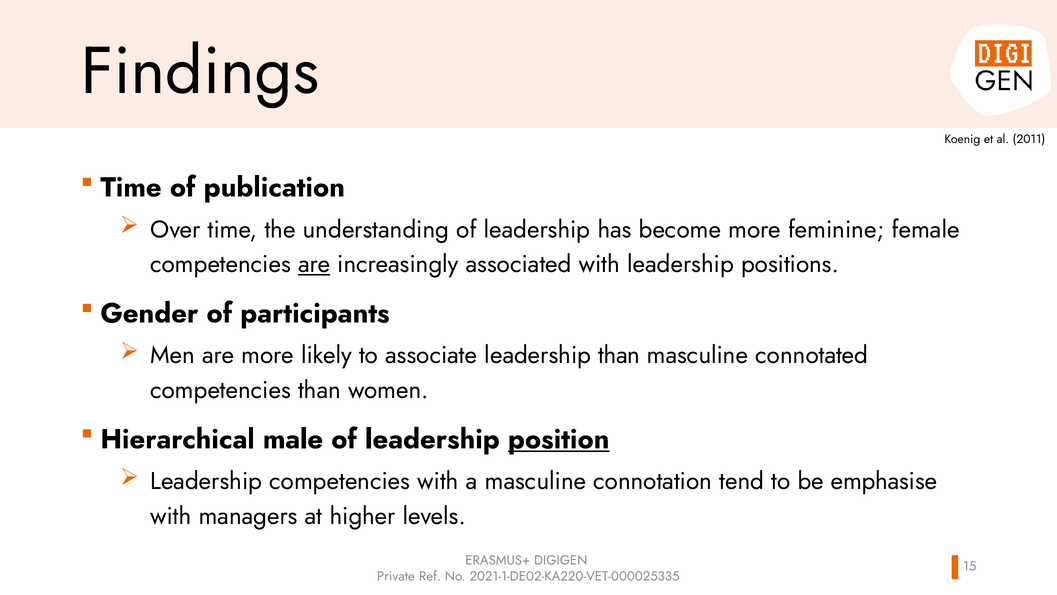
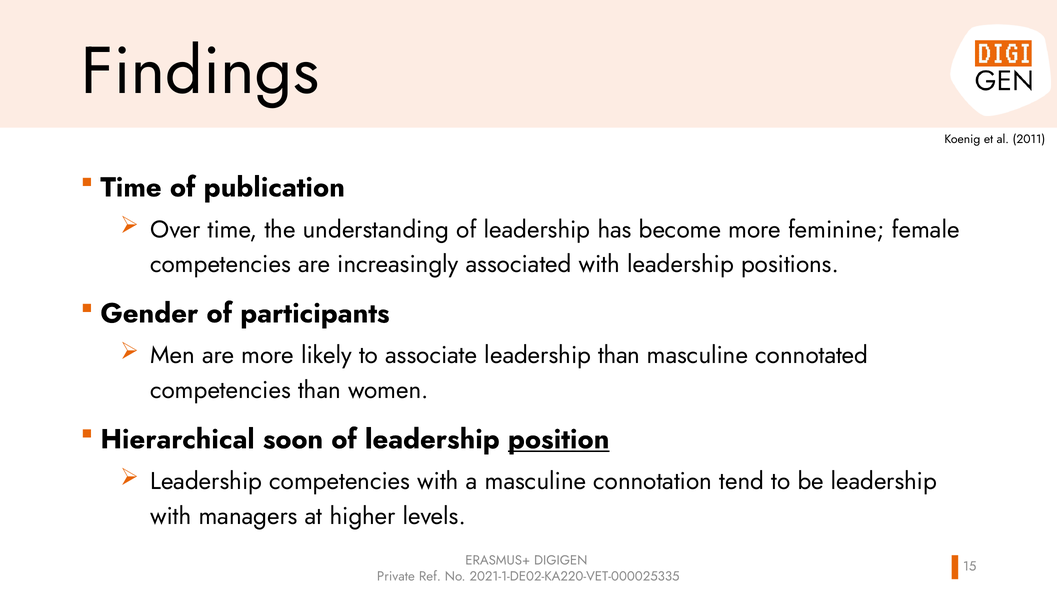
are at (314, 264) underline: present -> none
male: male -> soon
be emphasise: emphasise -> leadership
